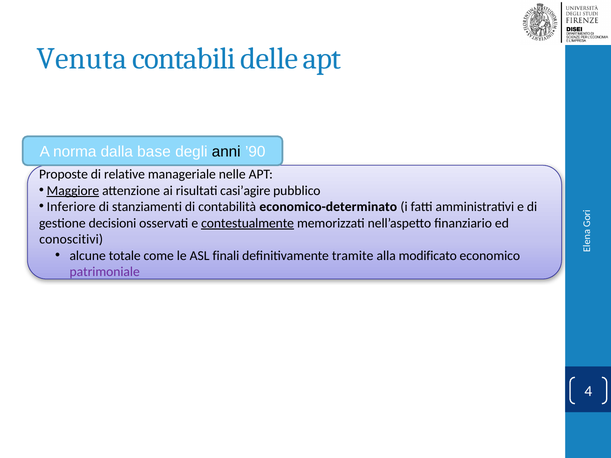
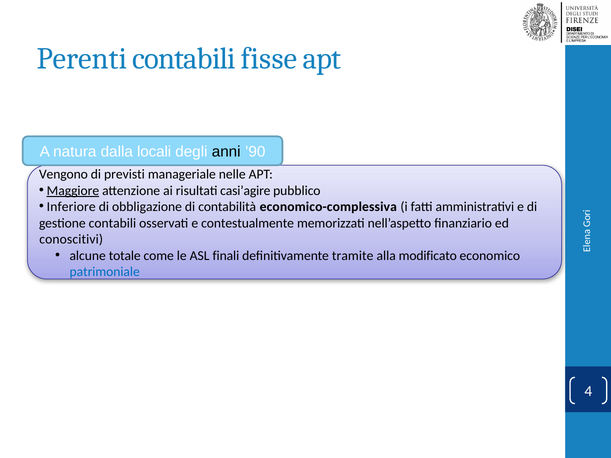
Venuta: Venuta -> Perenti
delle: delle -> fisse
norma: norma -> natura
base: base -> locali
Proposte: Proposte -> Vengono
relative: relative -> previsti
stanziamenti: stanziamenti -> obbligazione
economico-determinato: economico-determinato -> economico-complessiva
gestione decisioni: decisioni -> contabili
contestualmente underline: present -> none
patrimoniale colour: purple -> blue
